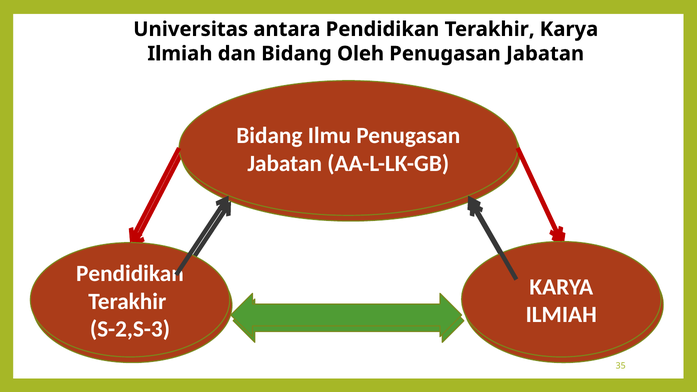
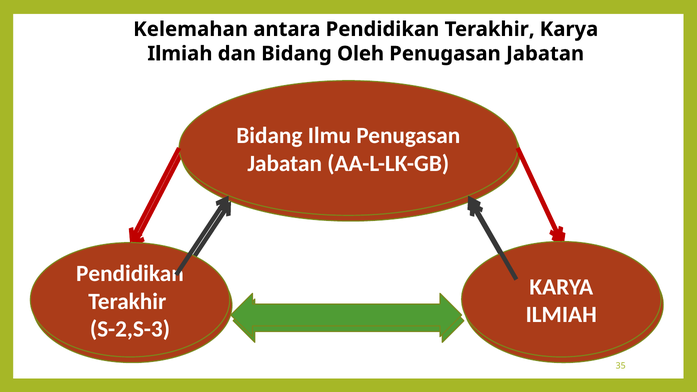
Universitas: Universitas -> Kelemahan
